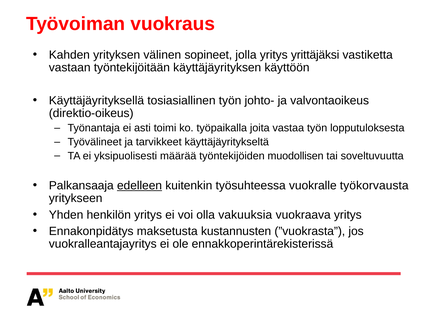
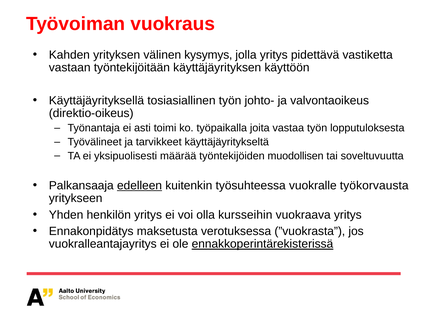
sopineet: sopineet -> kysymys
yrittäjäksi: yrittäjäksi -> pidettävä
vakuuksia: vakuuksia -> kursseihin
kustannusten: kustannusten -> verotuksessa
ennakkoperintärekisterissä underline: none -> present
